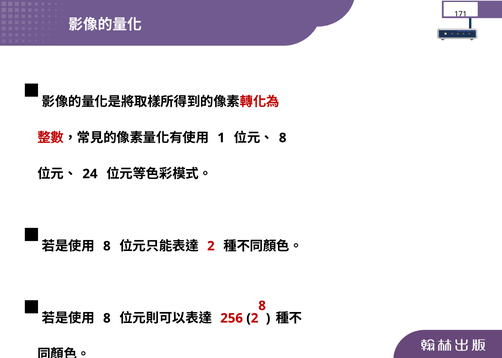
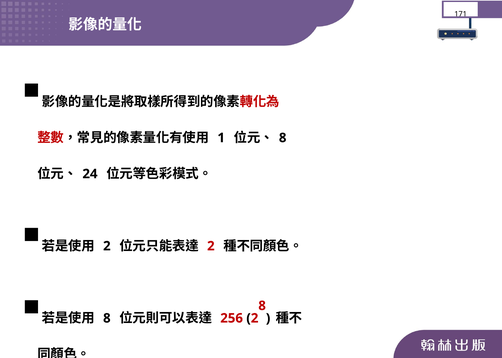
8 at (107, 246): 8 -> 2
